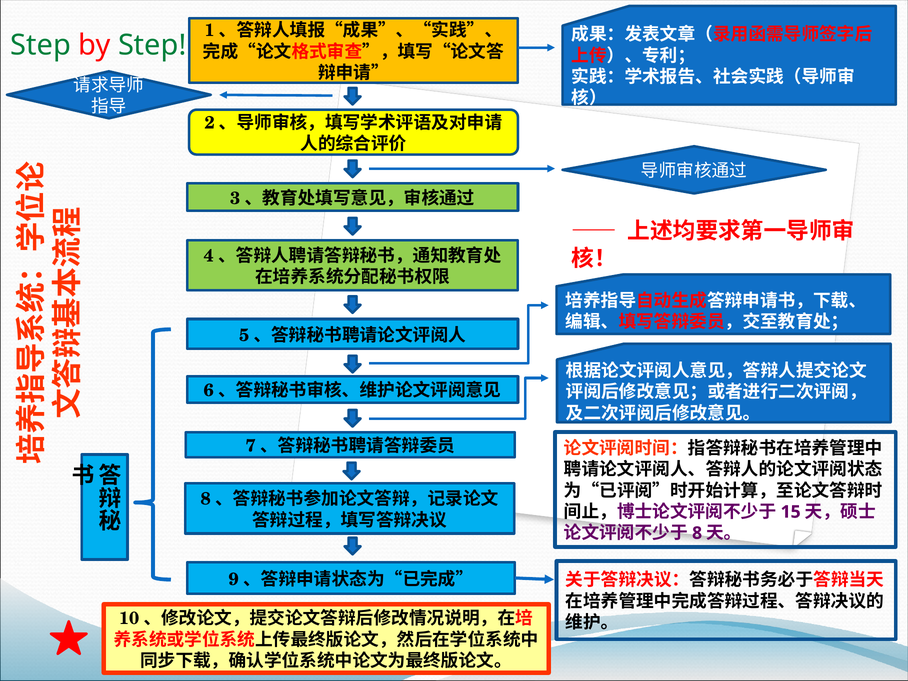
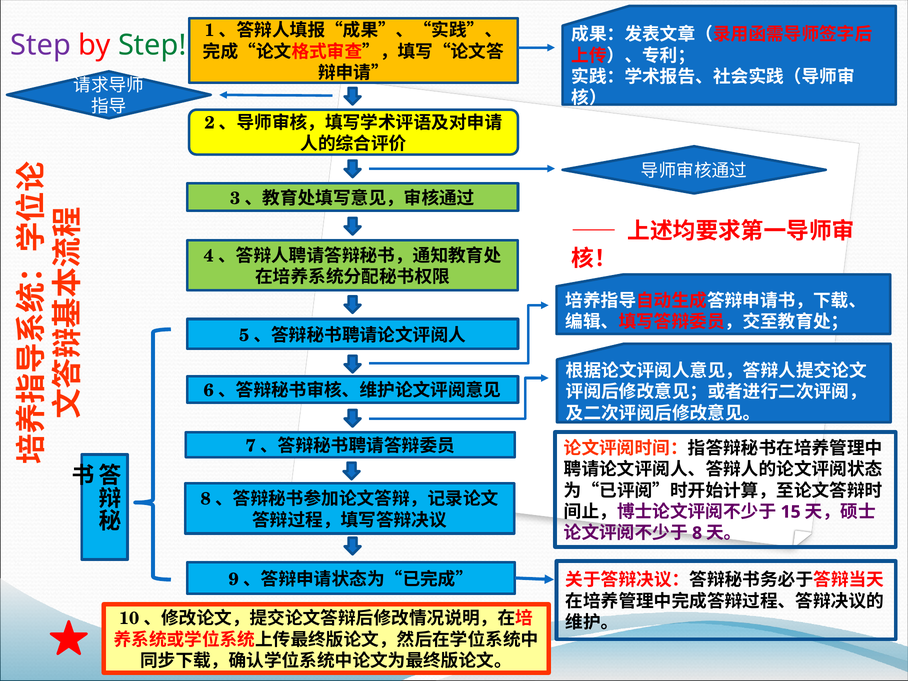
Step at (41, 45) colour: green -> purple
